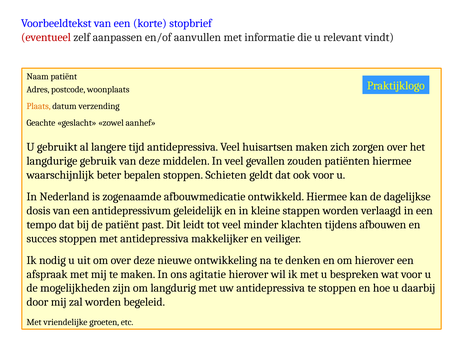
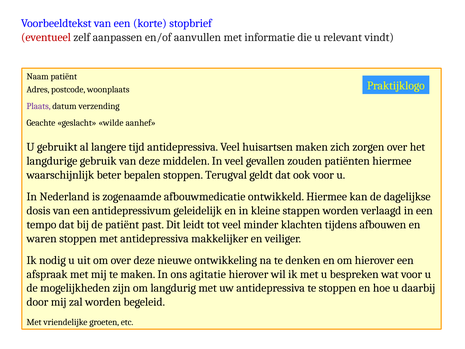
Plaats colour: orange -> purple
zowel: zowel -> wilde
Schieten: Schieten -> Terugval
succes: succes -> waren
